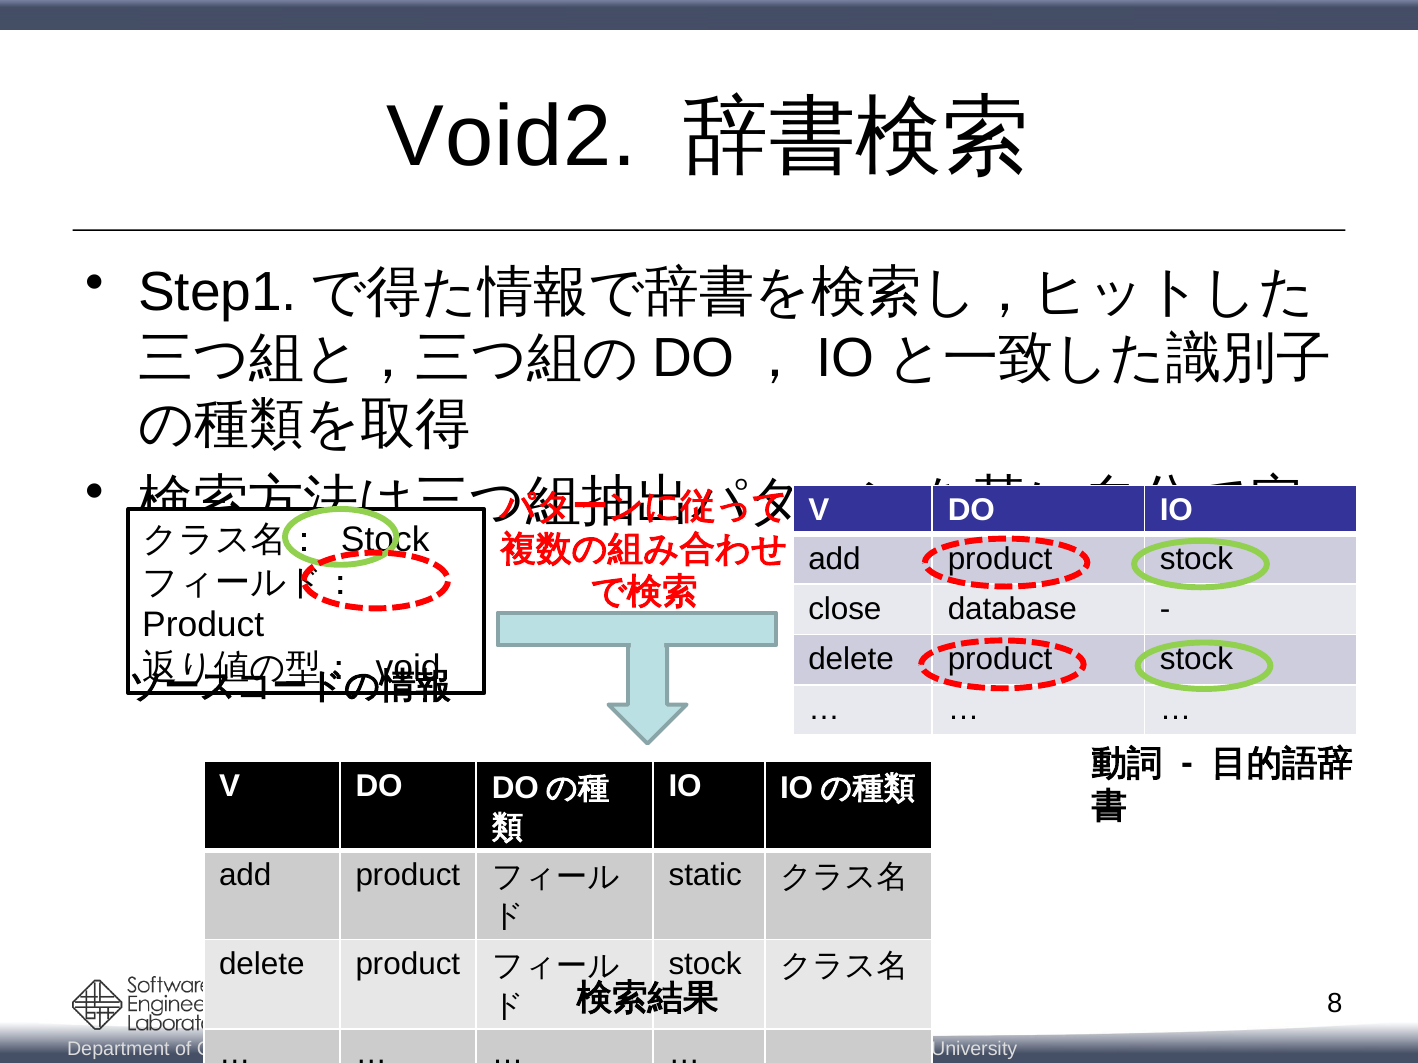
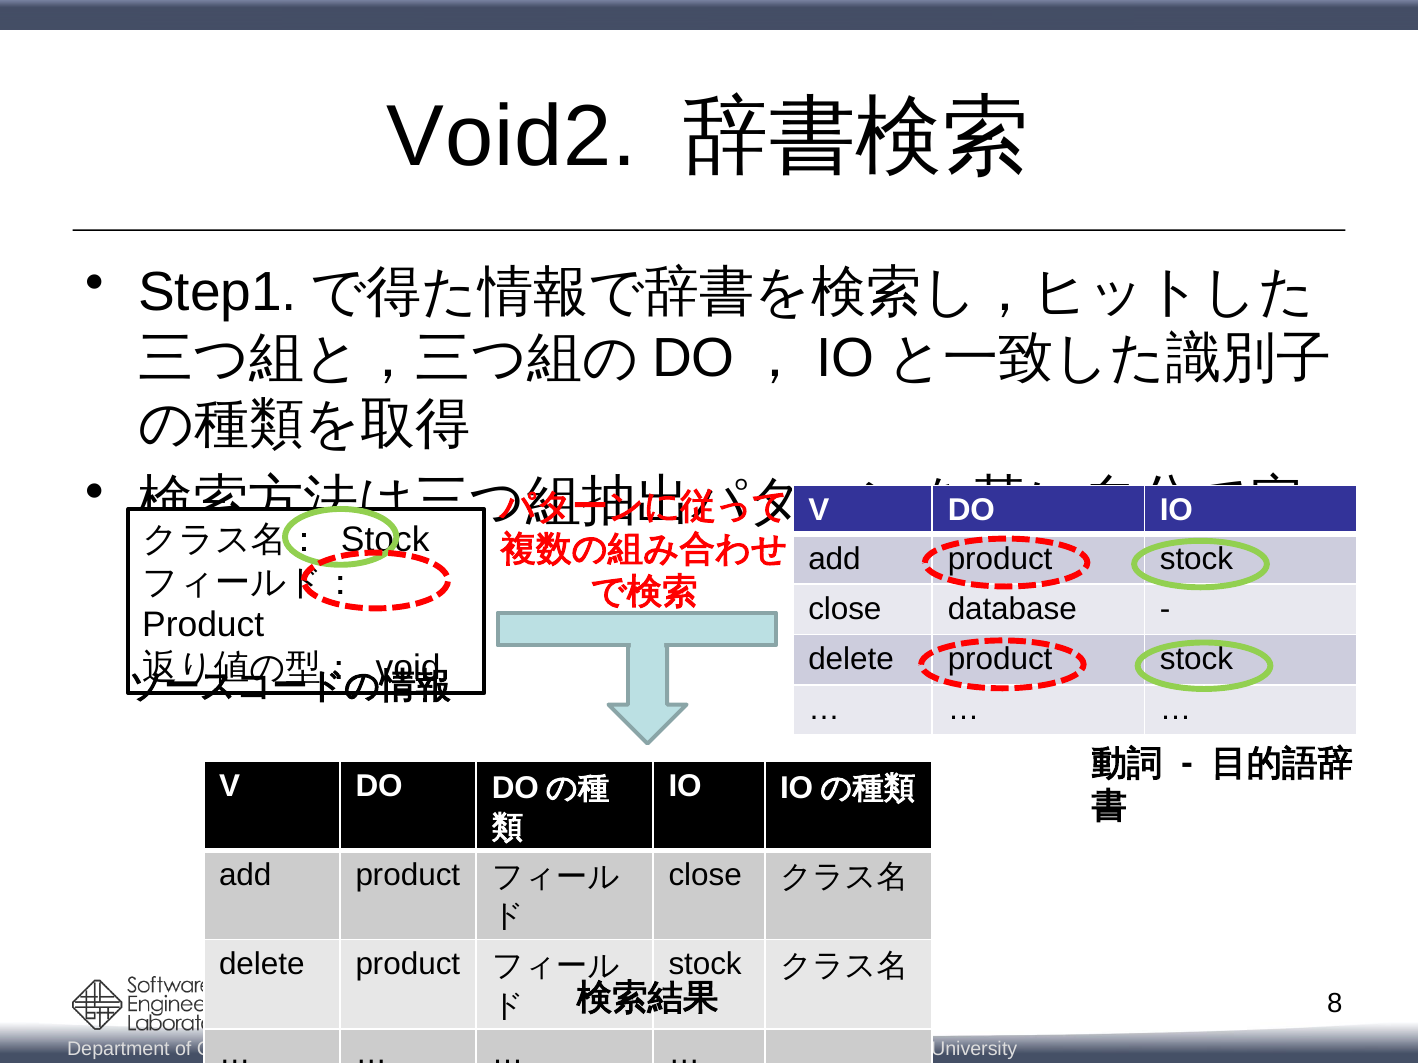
static at (705, 876): static -> close
